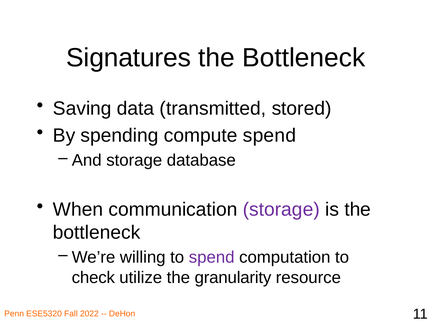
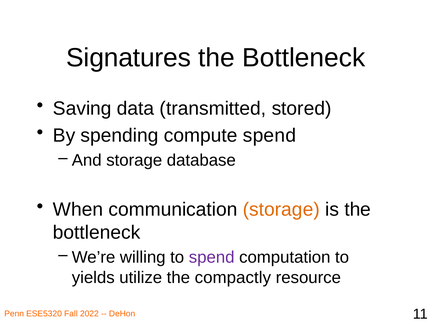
storage at (281, 209) colour: purple -> orange
check: check -> yields
granularity: granularity -> compactly
